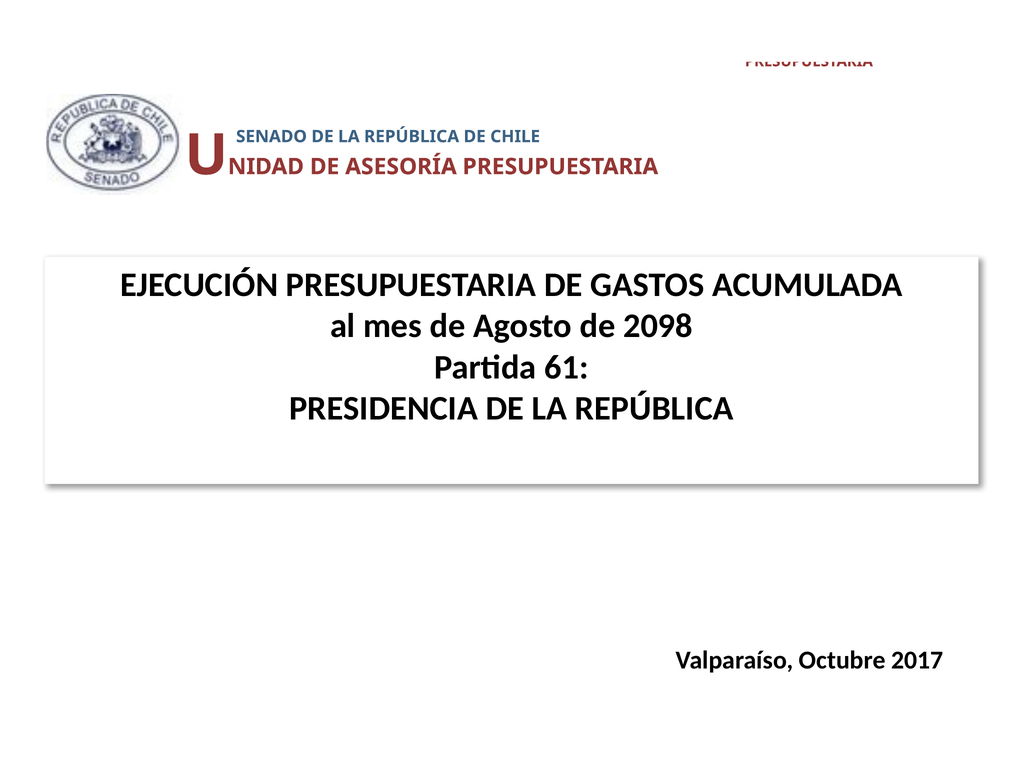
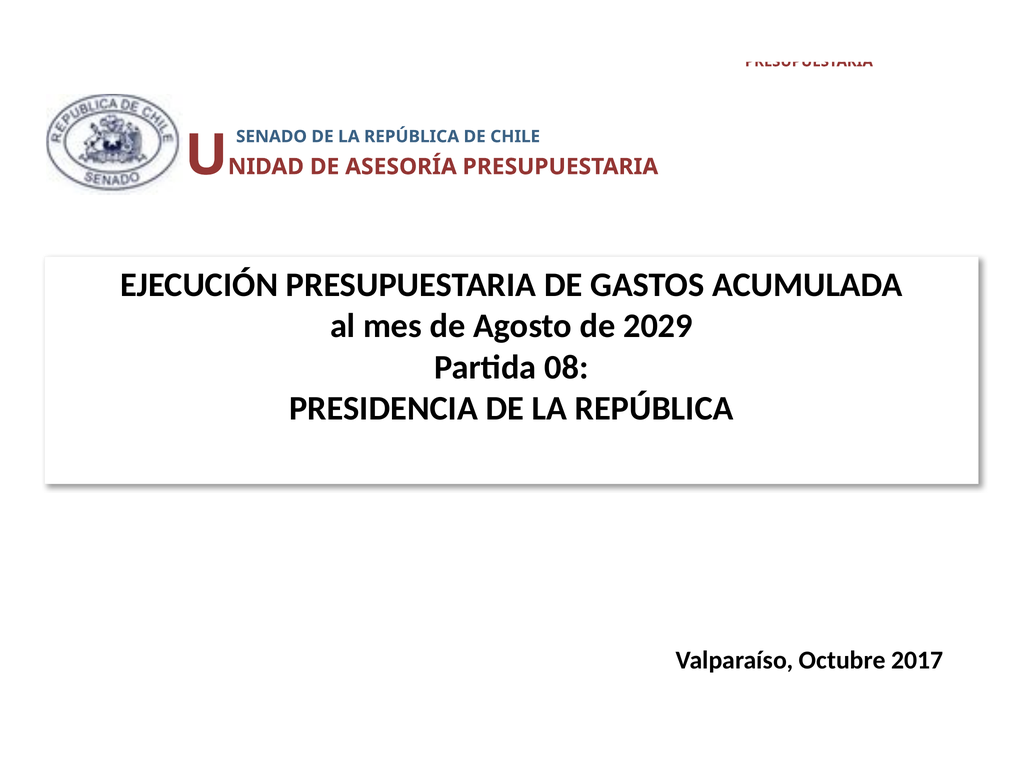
2098: 2098 -> 2029
61: 61 -> 08
